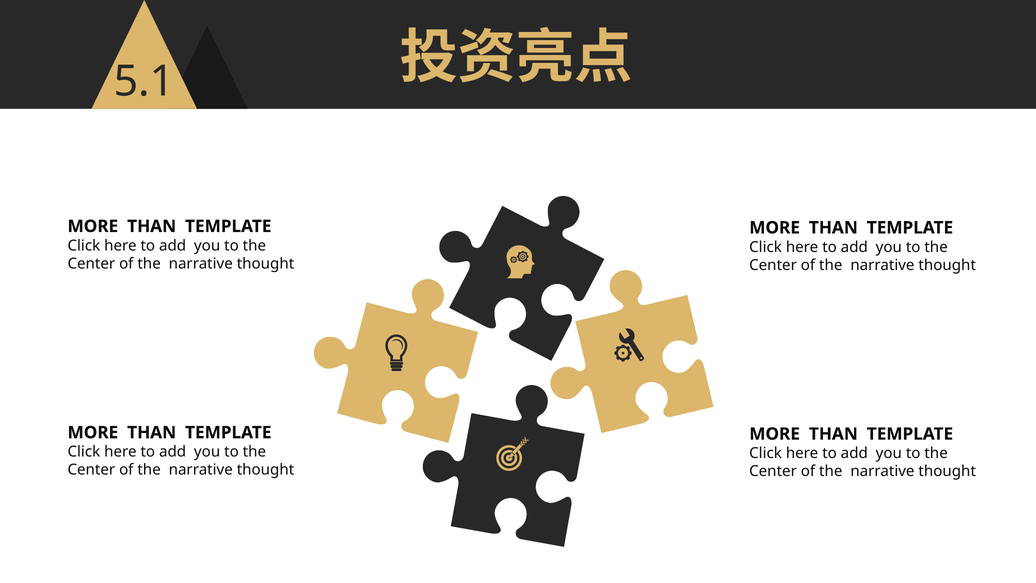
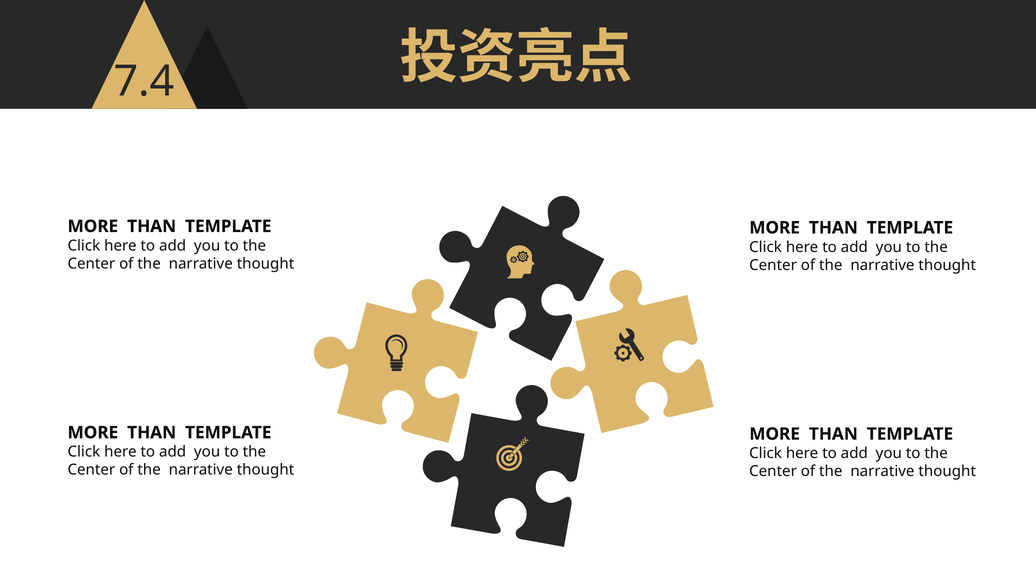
5.1: 5.1 -> 7.4
